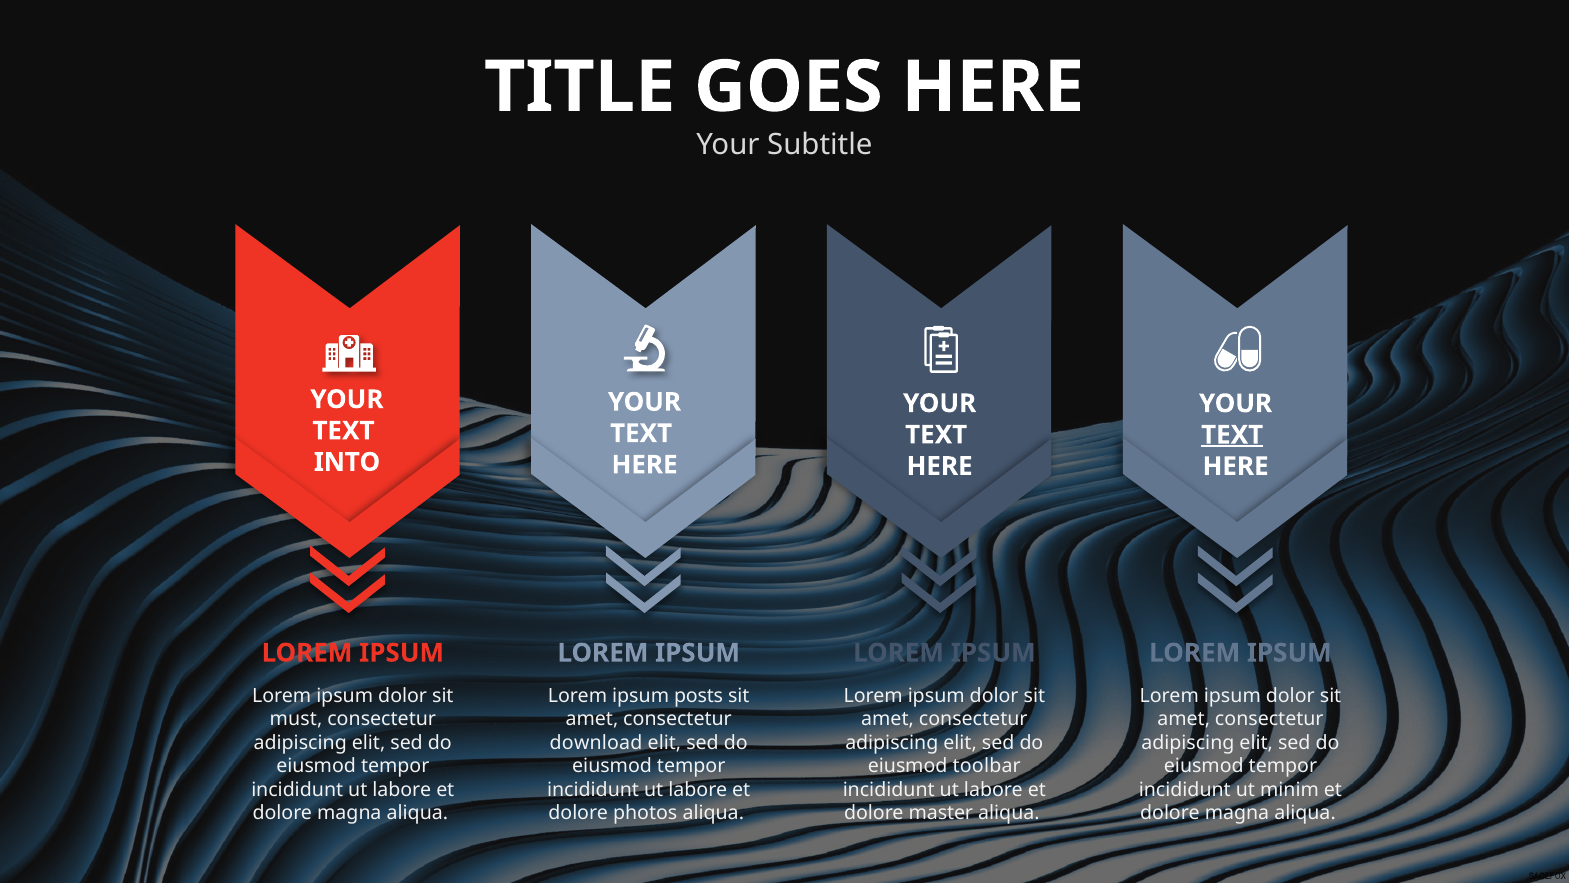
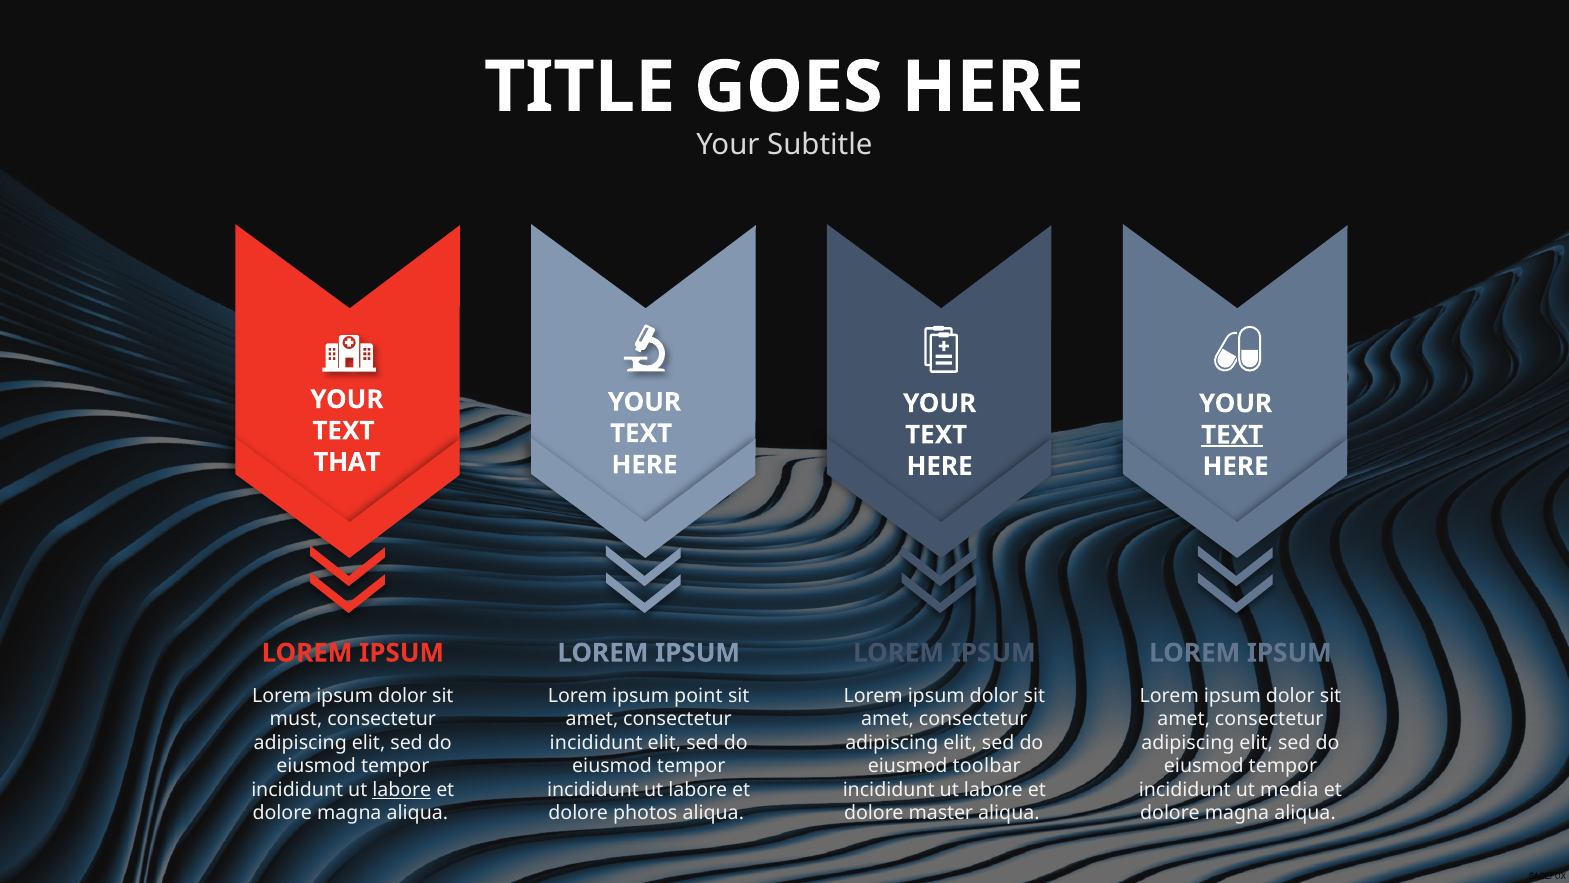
INTO: INTO -> THAT
posts: posts -> point
download at (596, 742): download -> incididunt
labore at (402, 789) underline: none -> present
minim: minim -> media
